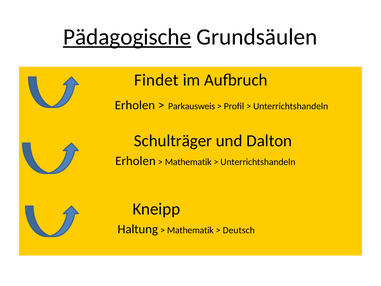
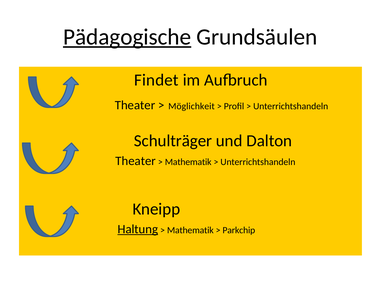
Erholen at (135, 105): Erholen -> Theater
Parkausweis: Parkausweis -> Möglichkeit
Erholen at (136, 161): Erholen -> Theater
Haltung underline: none -> present
Deutsch: Deutsch -> Parkchip
